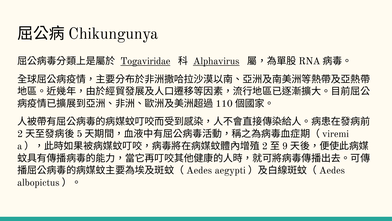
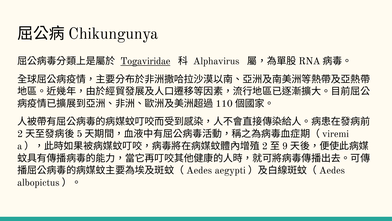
Alphavirus underline: present -> none
